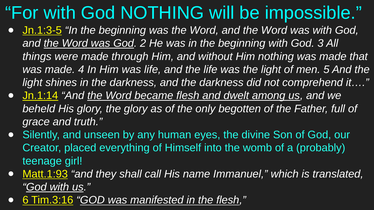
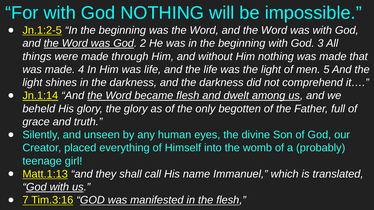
Jn.1:3-5: Jn.1:3-5 -> Jn.1:2-5
Matt.1:93: Matt.1:93 -> Matt.1:13
6: 6 -> 7
